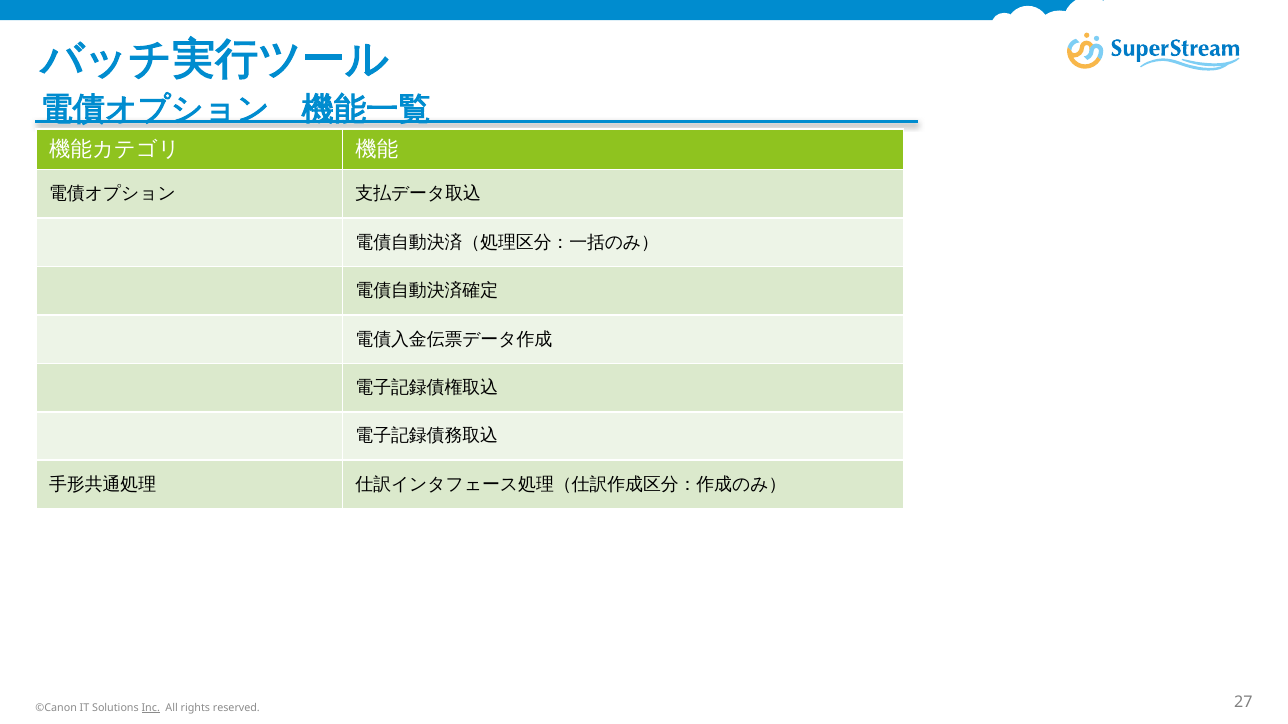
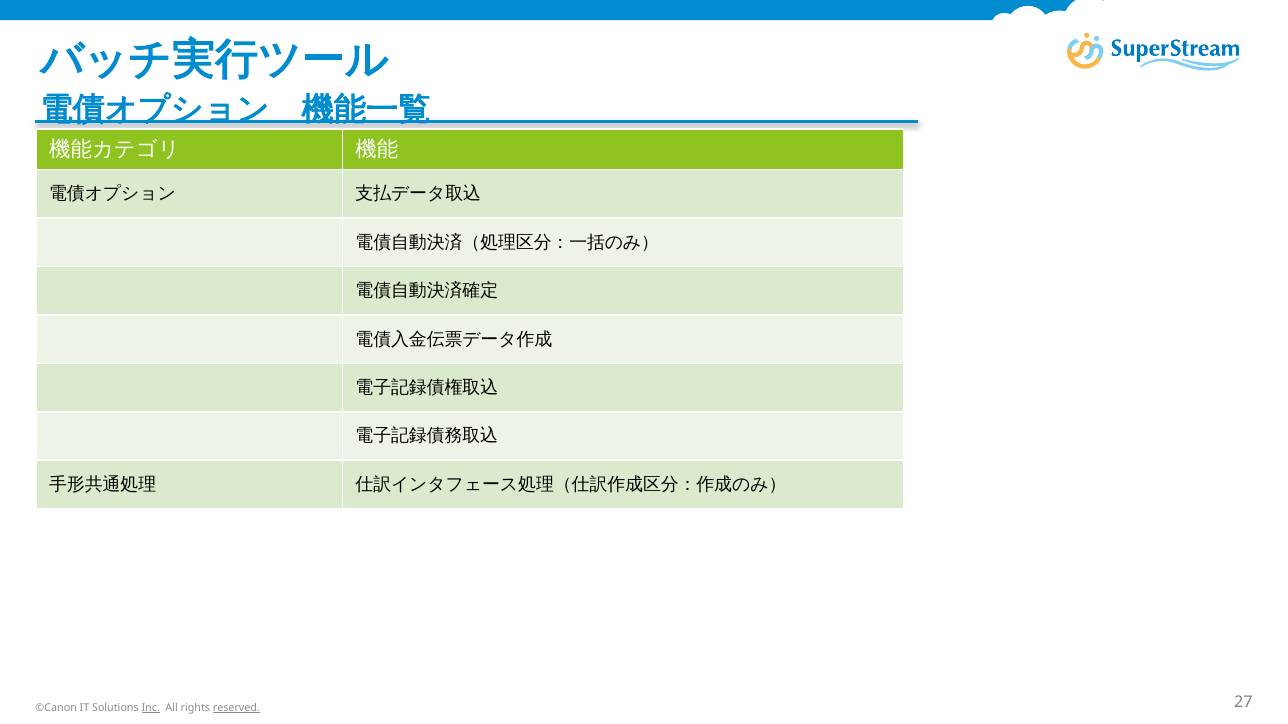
reserved underline: none -> present
